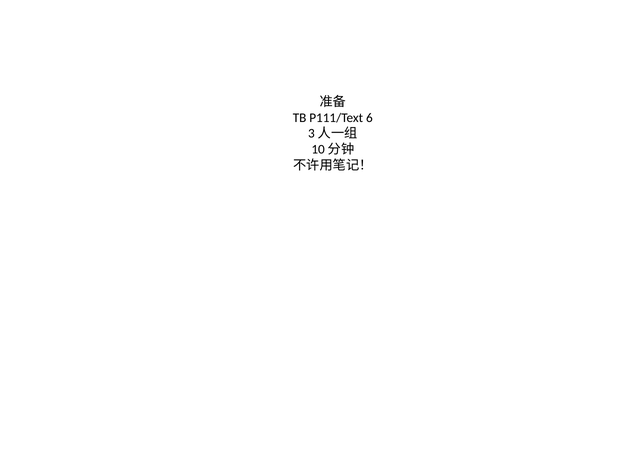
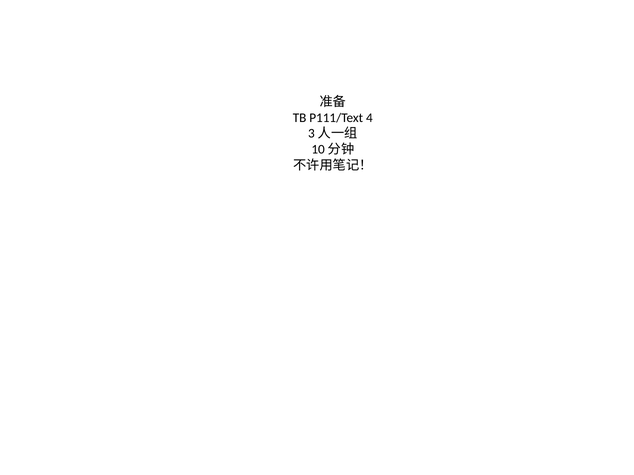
6: 6 -> 4
